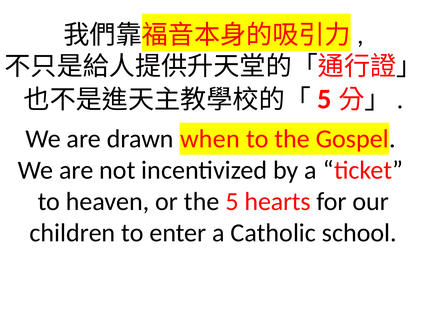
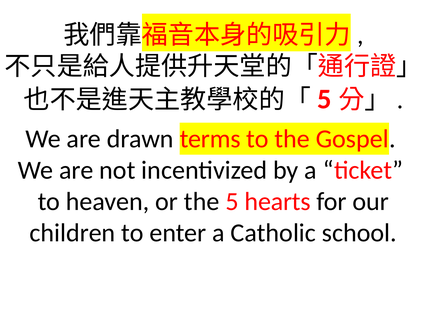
when: when -> terms
